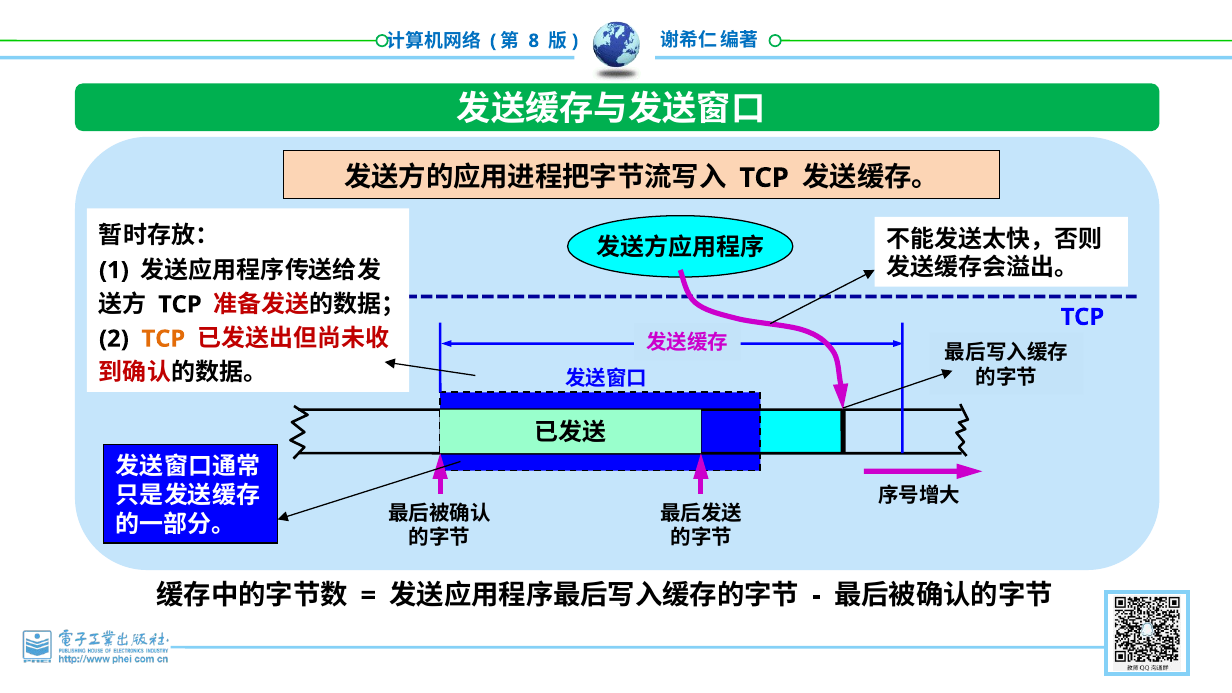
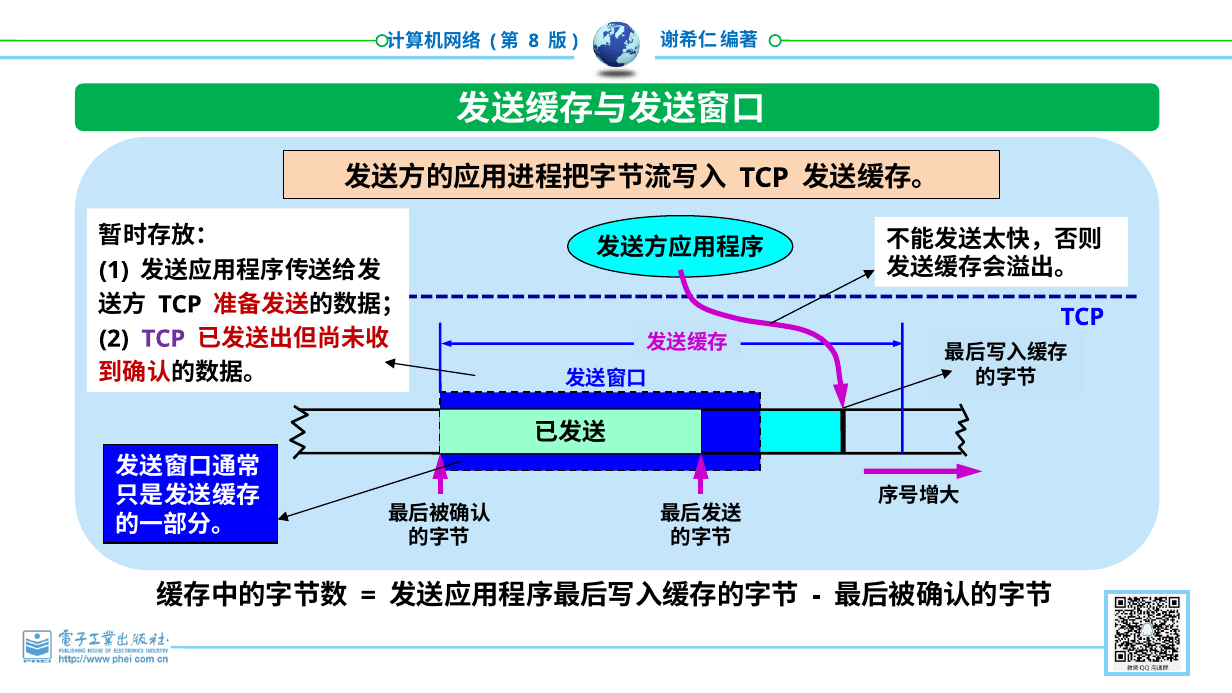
TCP at (163, 339) colour: orange -> purple
